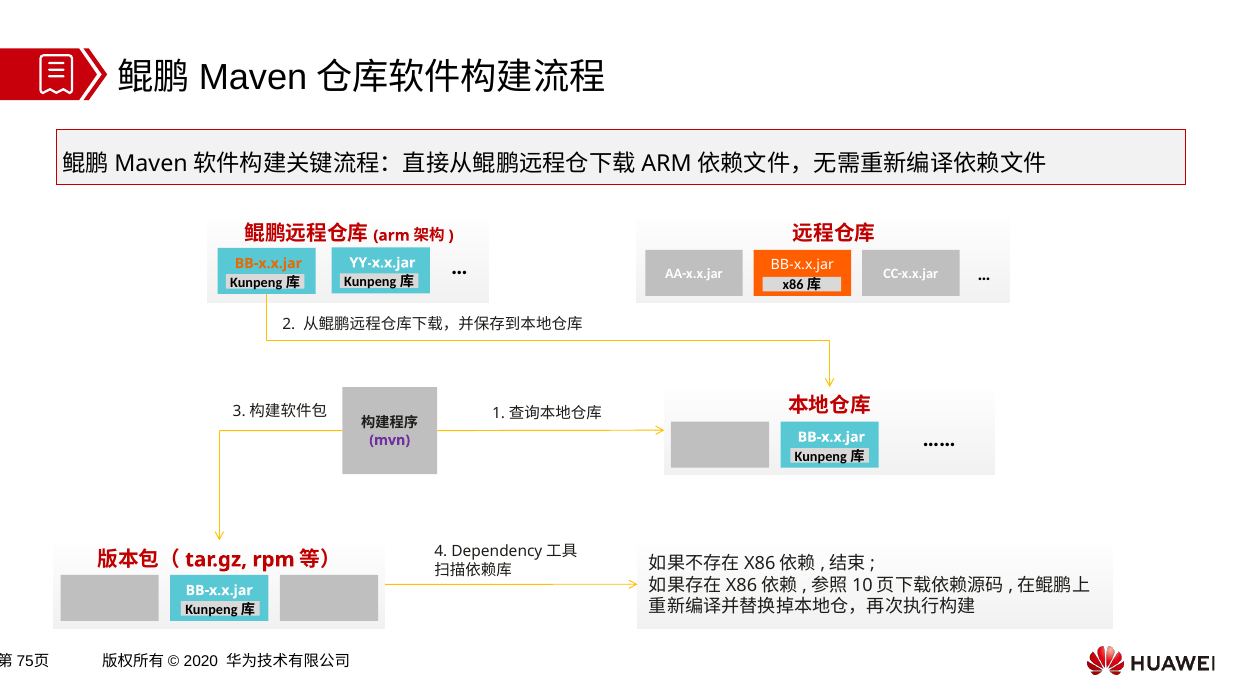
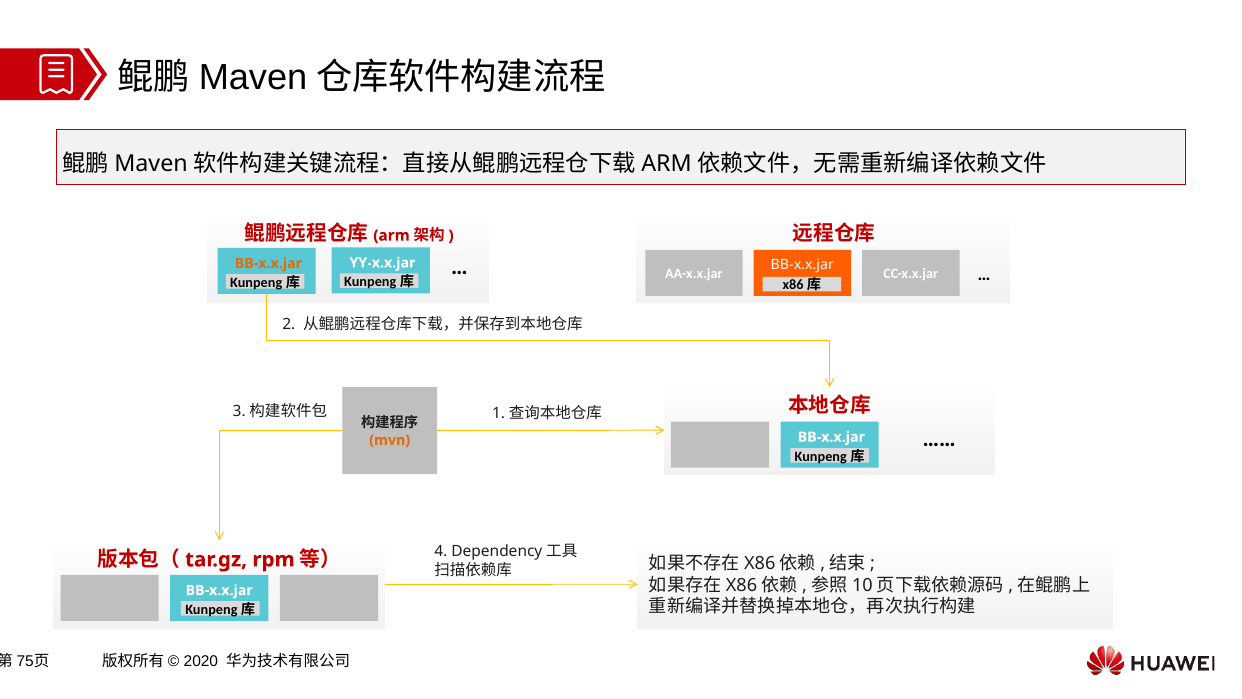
mvn colour: purple -> orange
